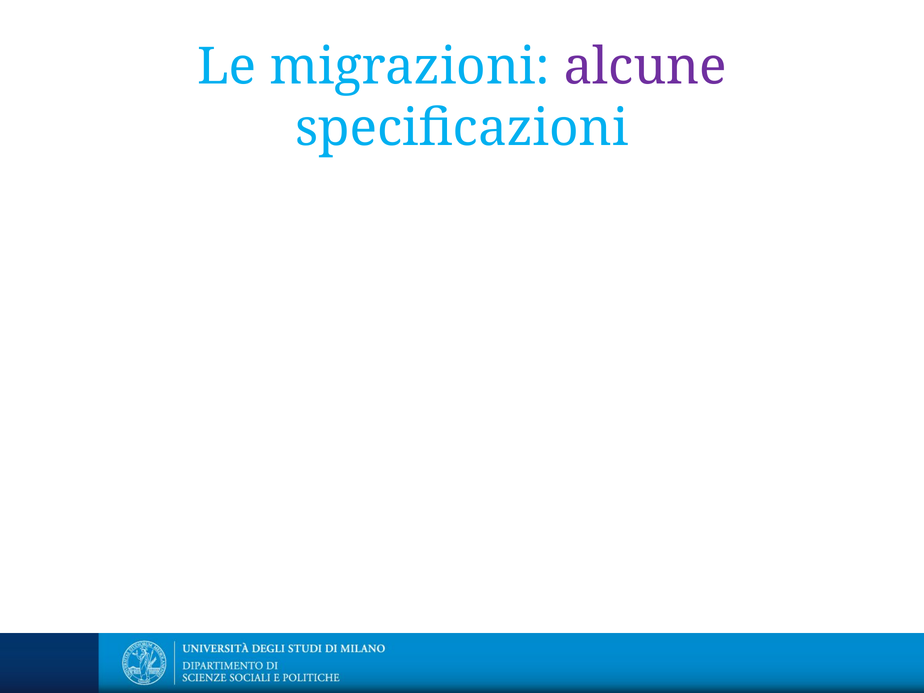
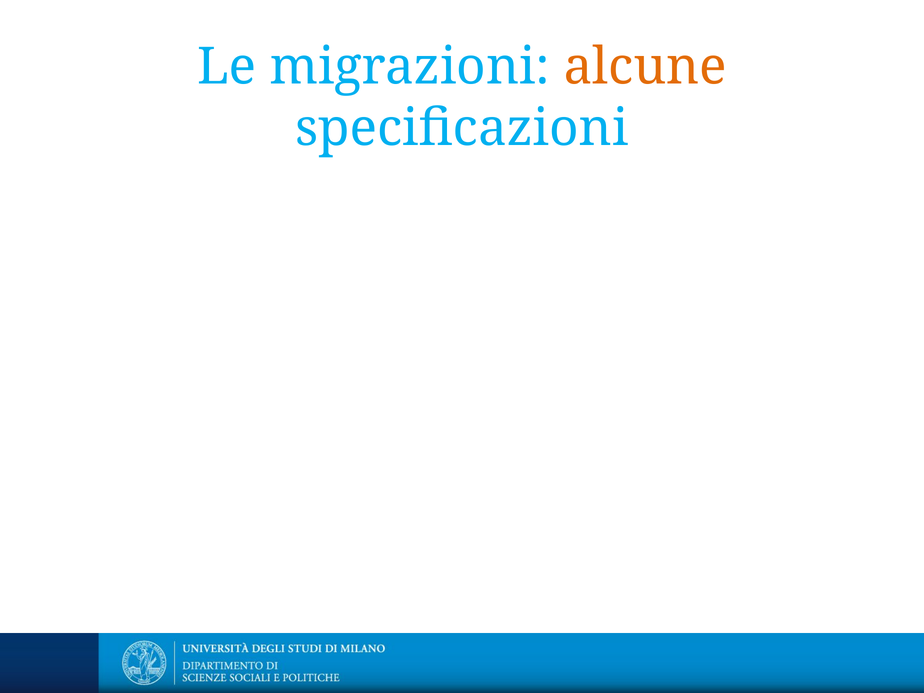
alcune colour: purple -> orange
